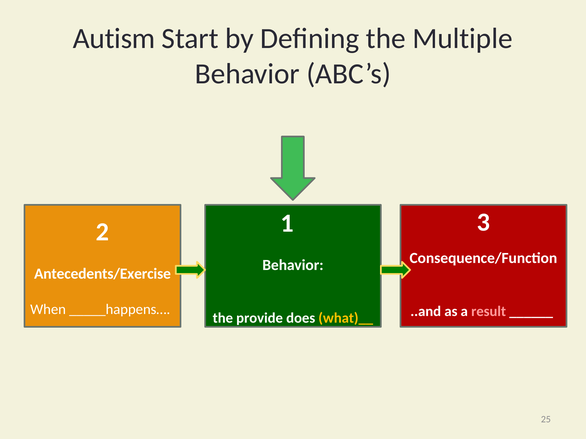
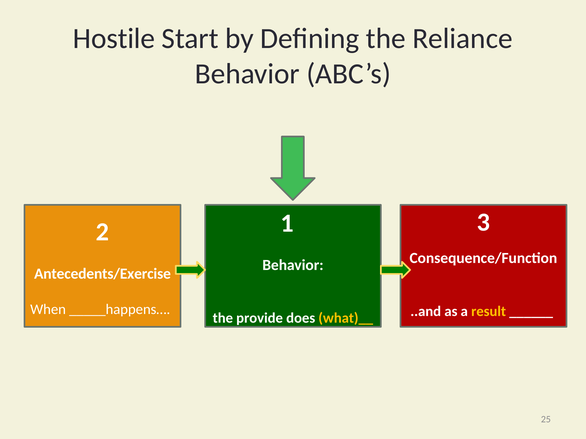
Autism: Autism -> Hostile
Multiple: Multiple -> Reliance
result colour: pink -> yellow
